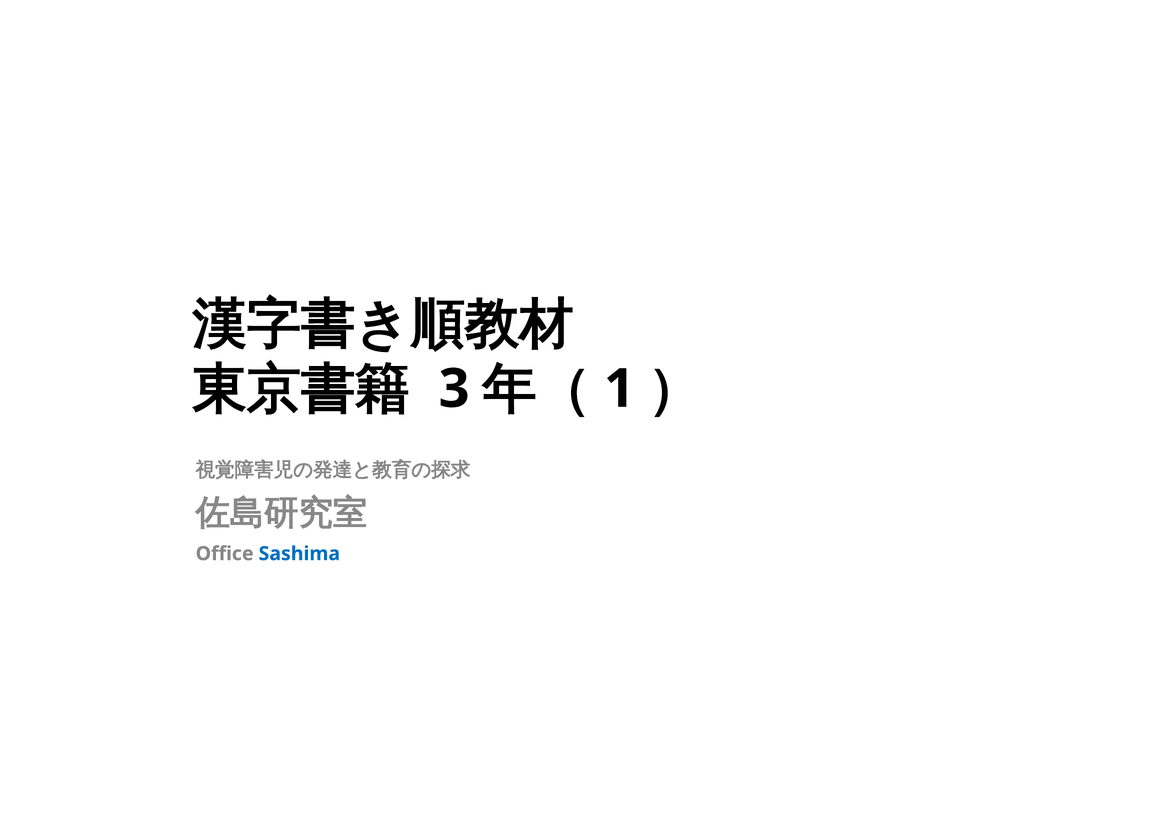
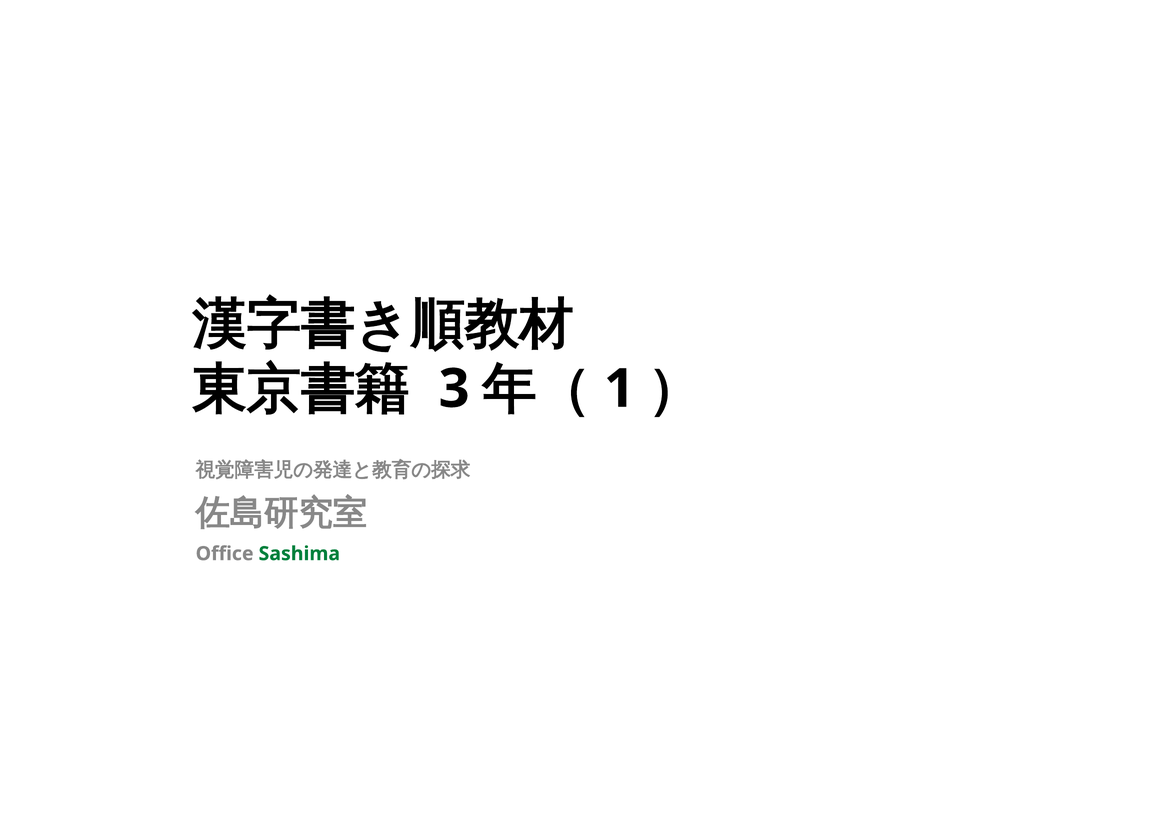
Sashima colour: blue -> green
